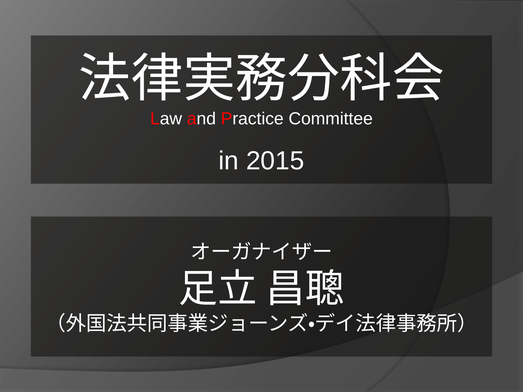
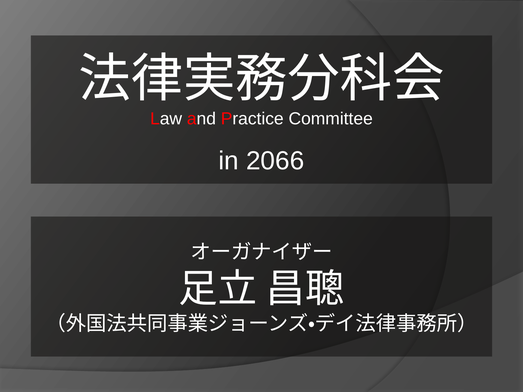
2015: 2015 -> 2066
